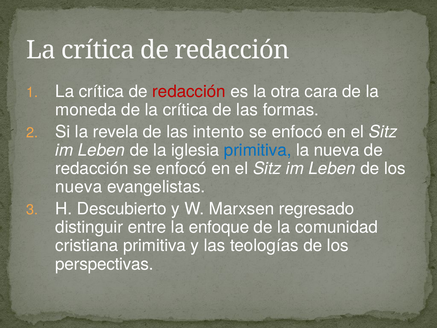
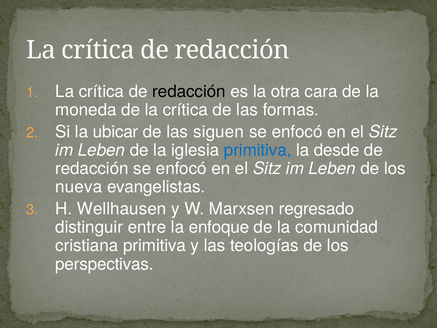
redacción at (189, 91) colour: red -> black
revela: revela -> ubicar
intento: intento -> siguen
la nueva: nueva -> desde
Descubierto: Descubierto -> Wellhausen
